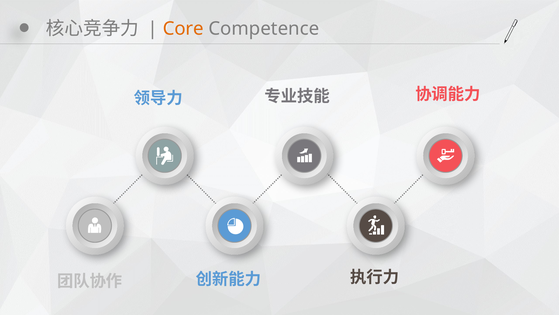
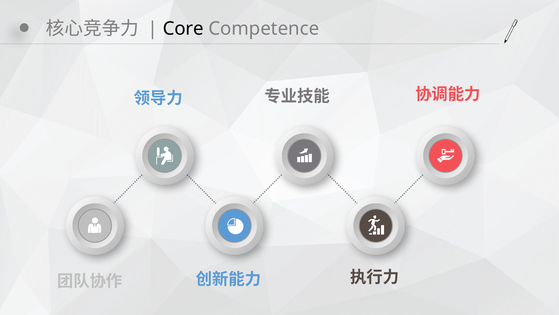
Core colour: orange -> black
